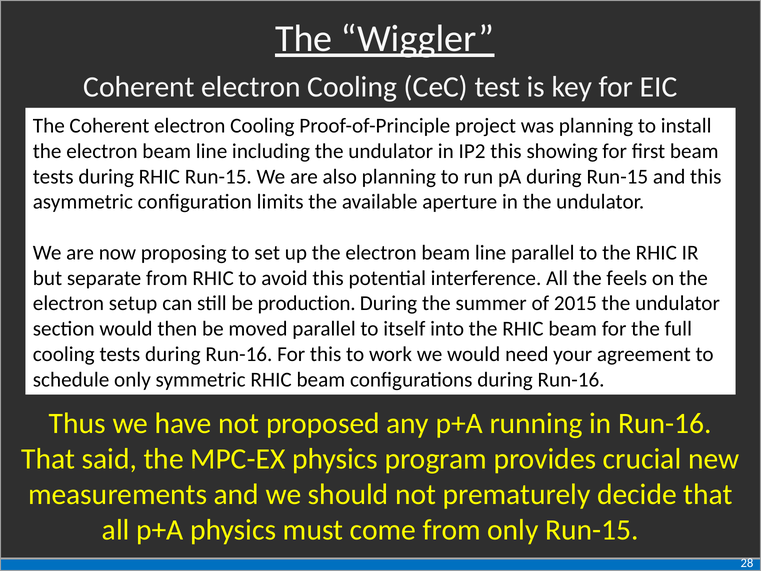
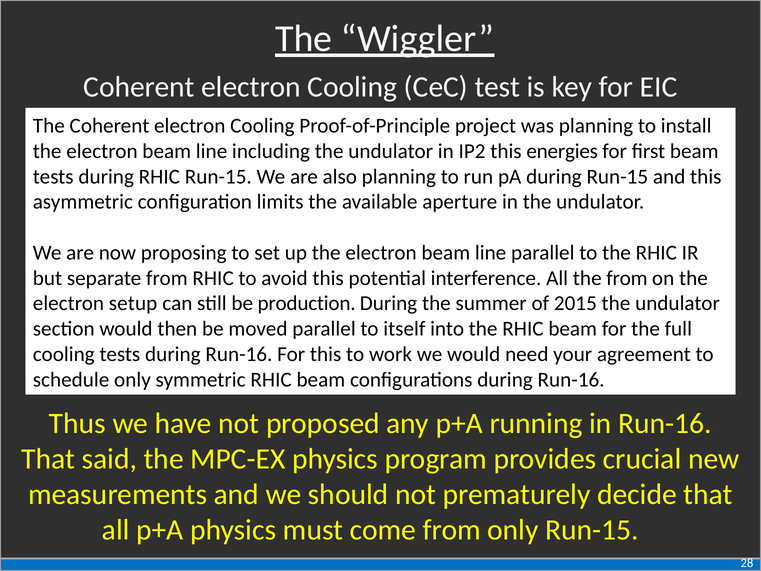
showing: showing -> energies
the feels: feels -> from
